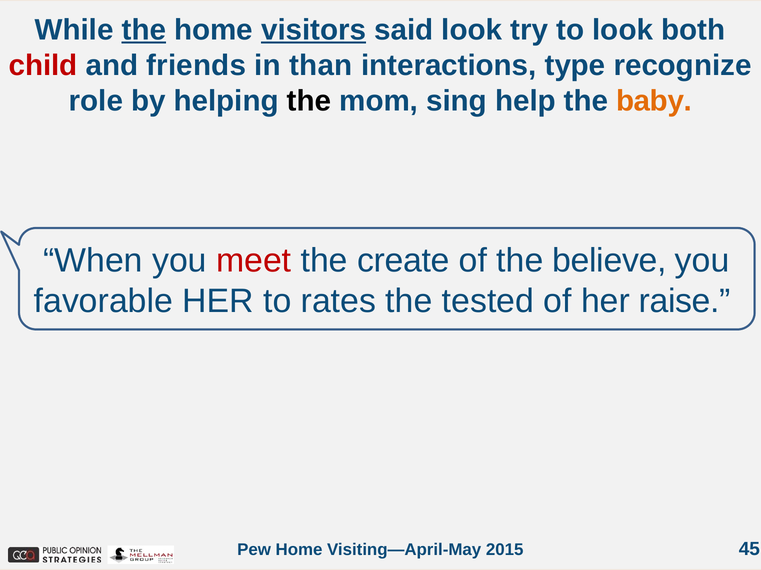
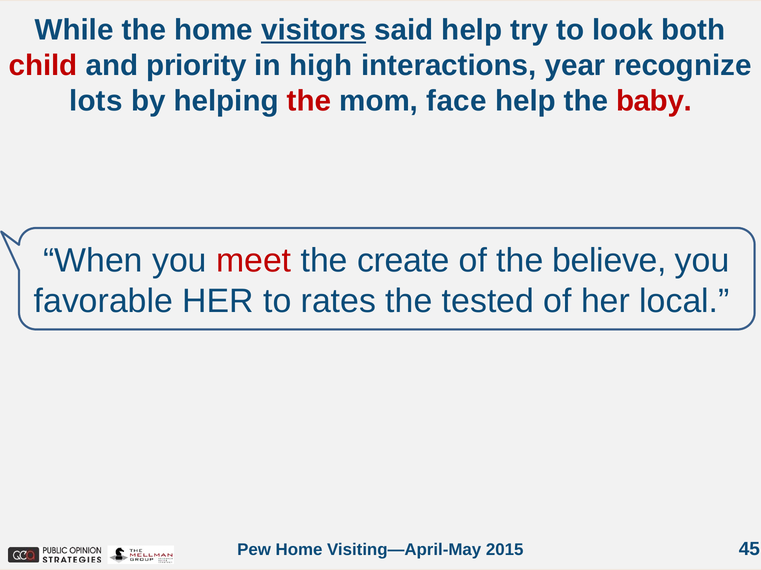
the at (144, 30) underline: present -> none
said look: look -> help
friends: friends -> priority
than: than -> high
type: type -> year
role: role -> lots
the at (309, 101) colour: black -> red
sing: sing -> face
baby colour: orange -> red
raise: raise -> local
